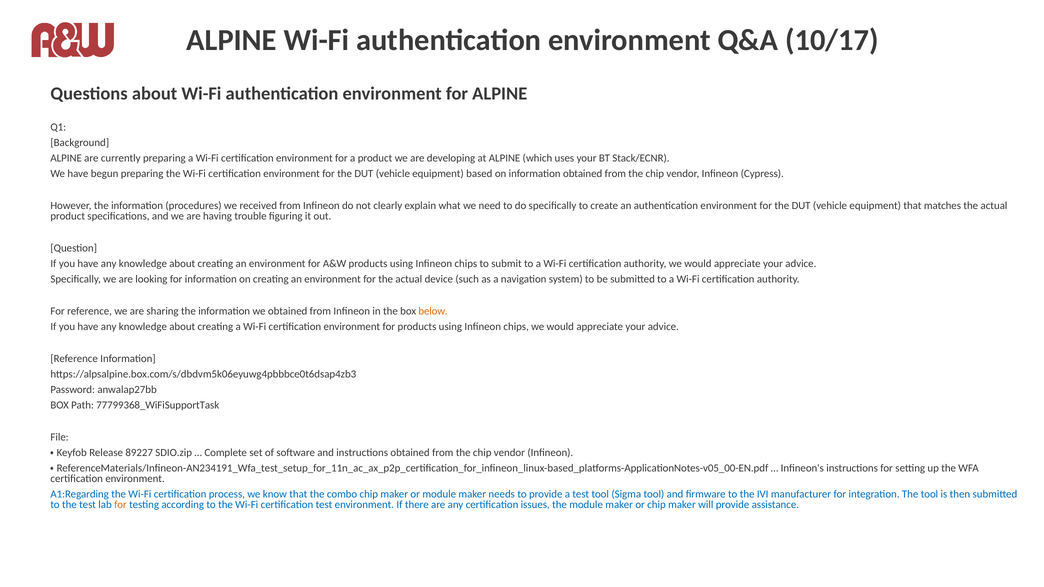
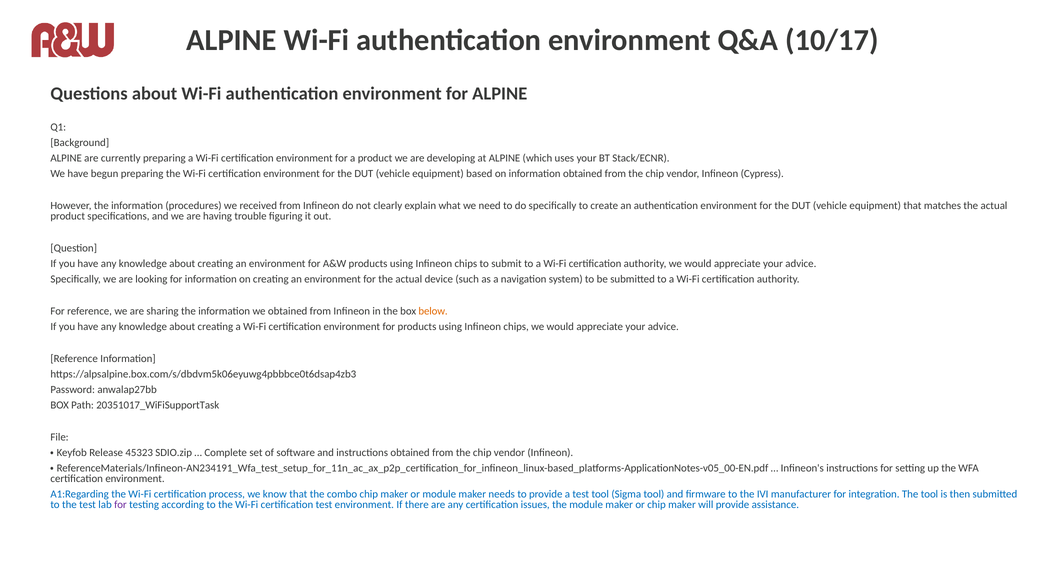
77799368_WiFiSupportTask: 77799368_WiFiSupportTask -> 20351017_WiFiSupportTask
89227: 89227 -> 45323
for at (120, 505) colour: orange -> purple
